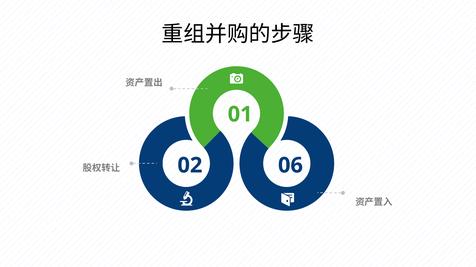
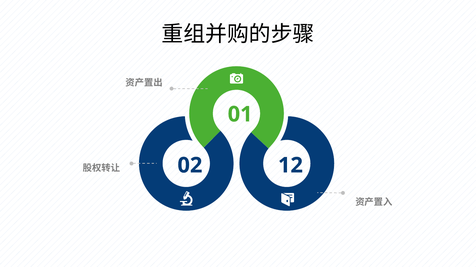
06: 06 -> 12
